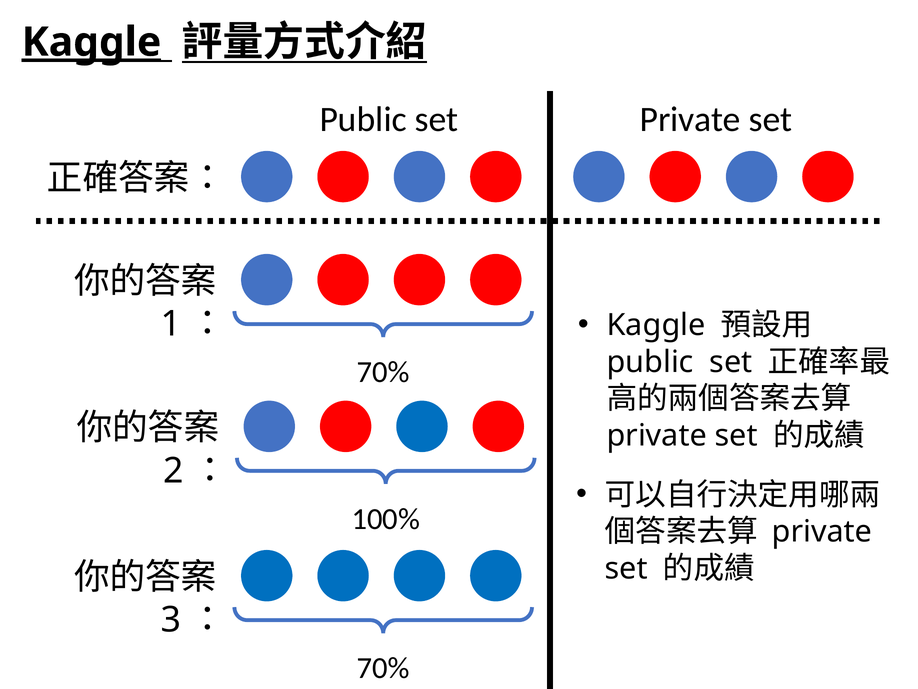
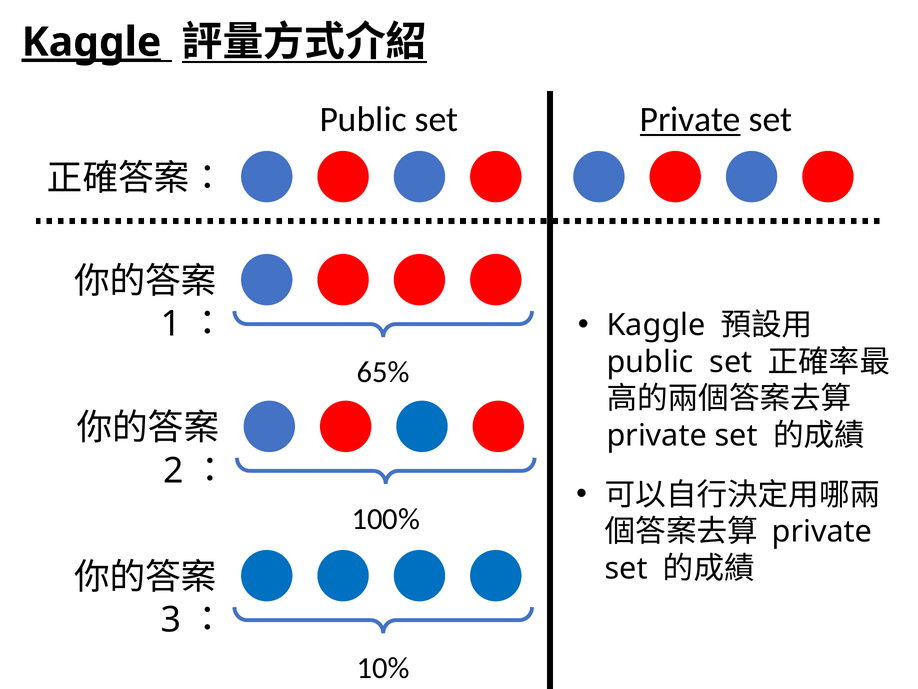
Private at (690, 119) underline: none -> present
70% at (383, 372): 70% -> 65%
70% at (383, 668): 70% -> 10%
